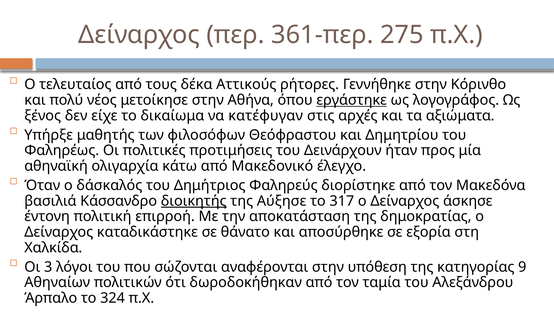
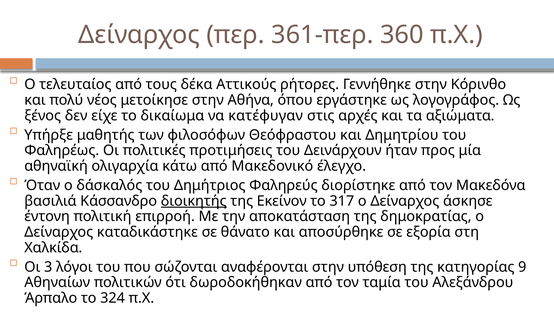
275: 275 -> 360
εργάστηκε underline: present -> none
Αύξησε: Αύξησε -> Εκείνον
